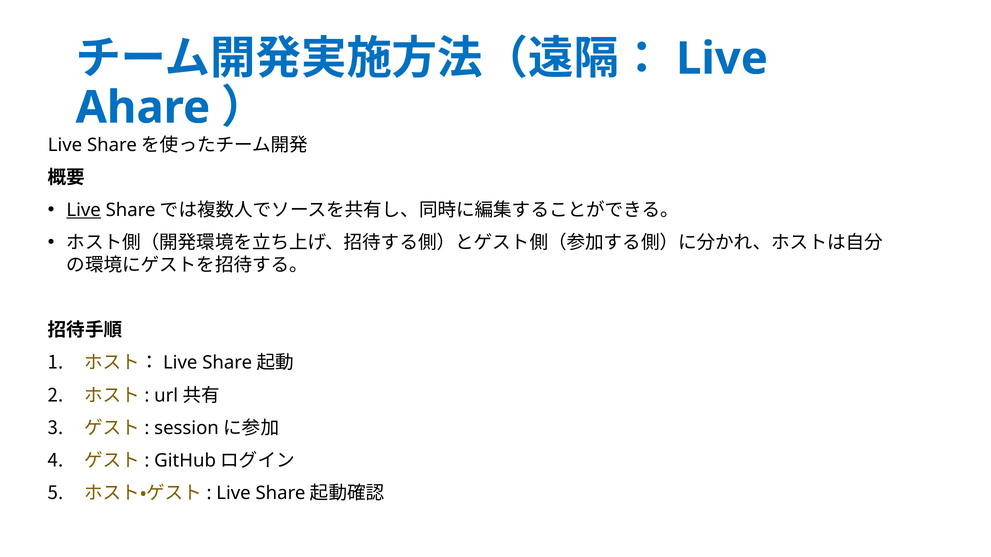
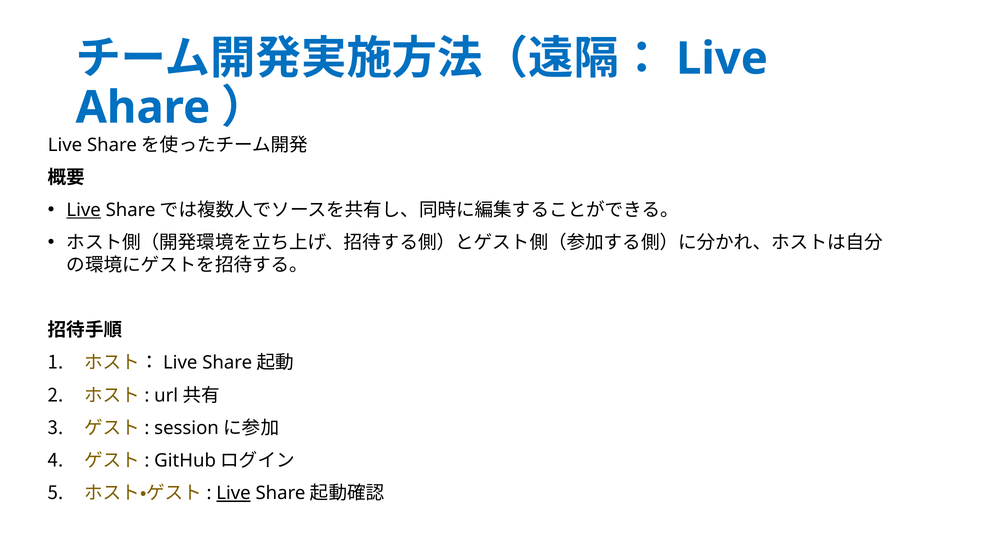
Live at (233, 494) underline: none -> present
